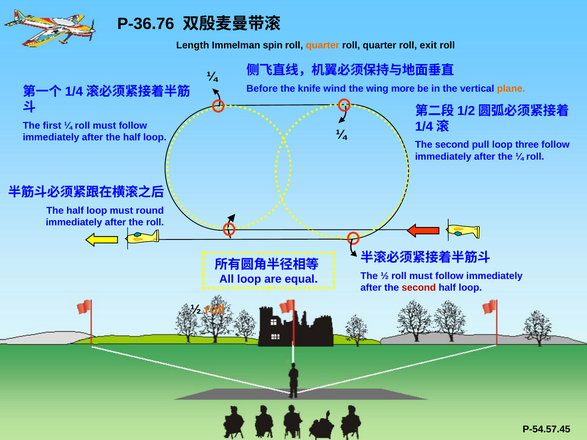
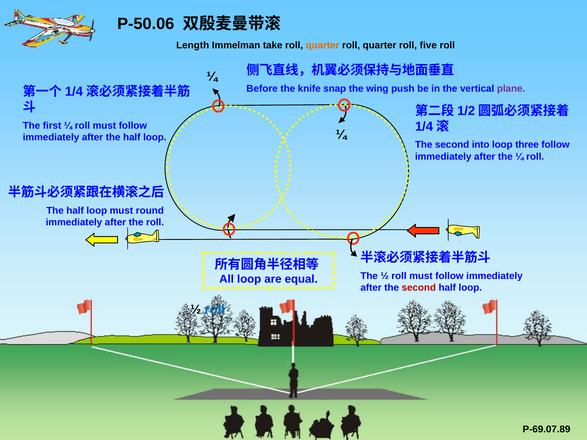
P-36.76: P-36.76 -> P-50.06
spin: spin -> take
exit: exit -> five
wind: wind -> snap
more: more -> push
plane colour: orange -> purple
pull: pull -> into
roll at (215, 310) colour: orange -> blue
P-54.57.45: P-54.57.45 -> P-69.07.89
